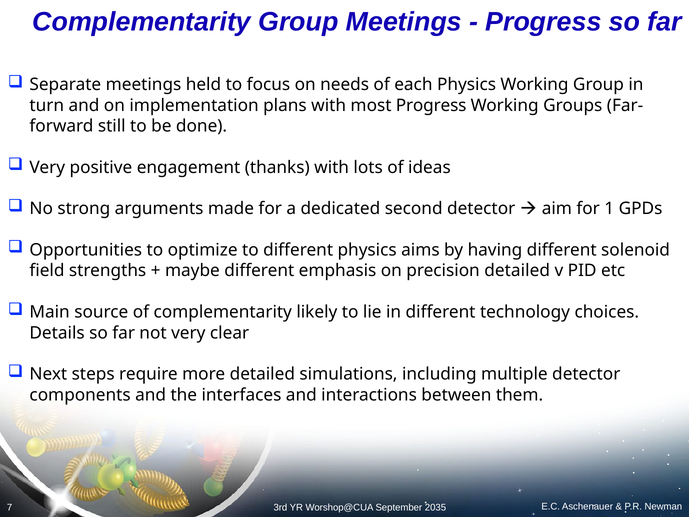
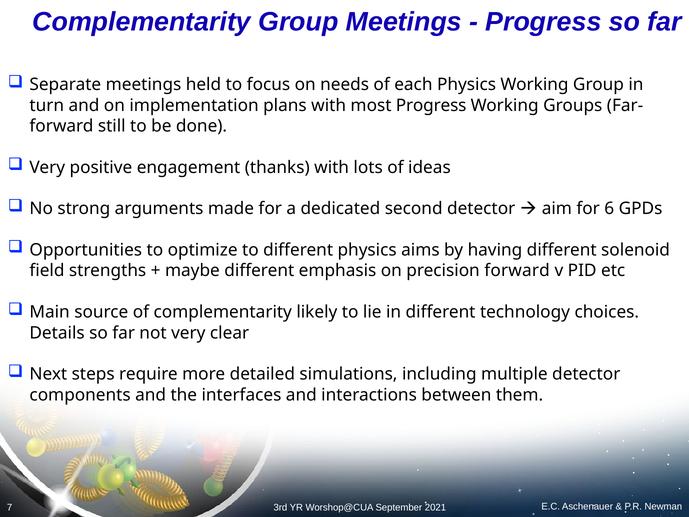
1: 1 -> 6
precision detailed: detailed -> forward
2035: 2035 -> 2021
